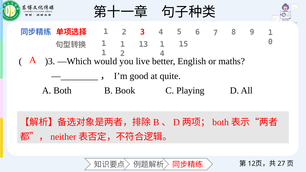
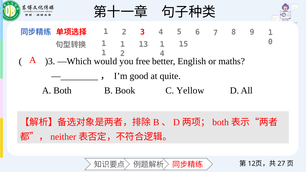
live: live -> free
Playing: Playing -> Yellow
